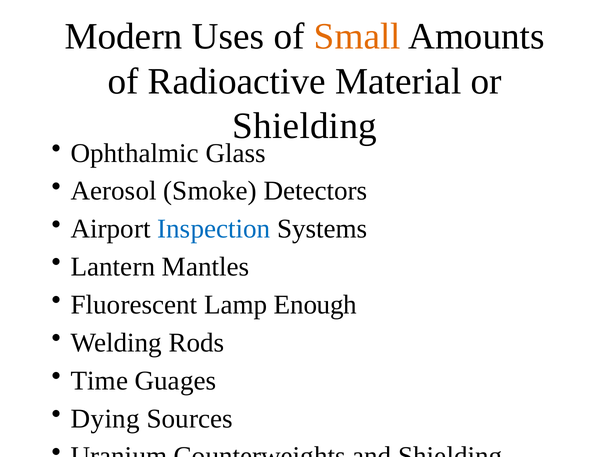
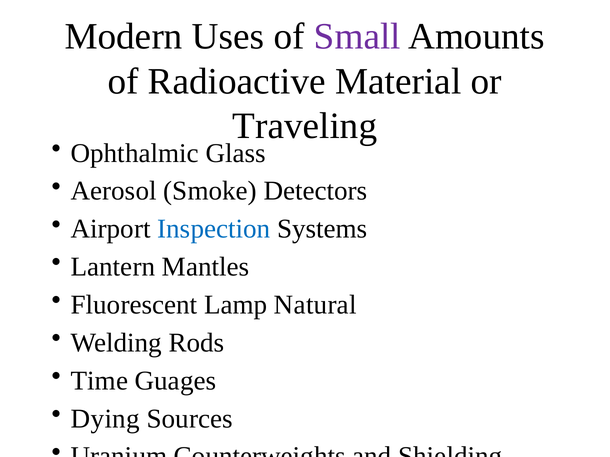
Small colour: orange -> purple
Shielding at (305, 126): Shielding -> Traveling
Enough: Enough -> Natural
